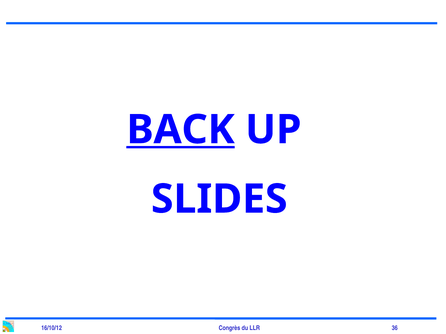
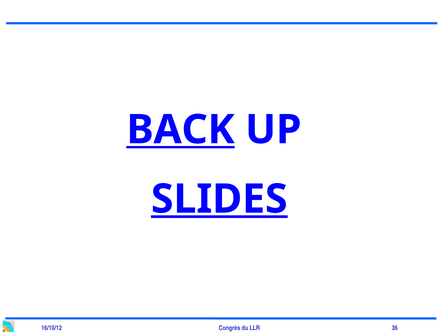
SLIDES underline: none -> present
